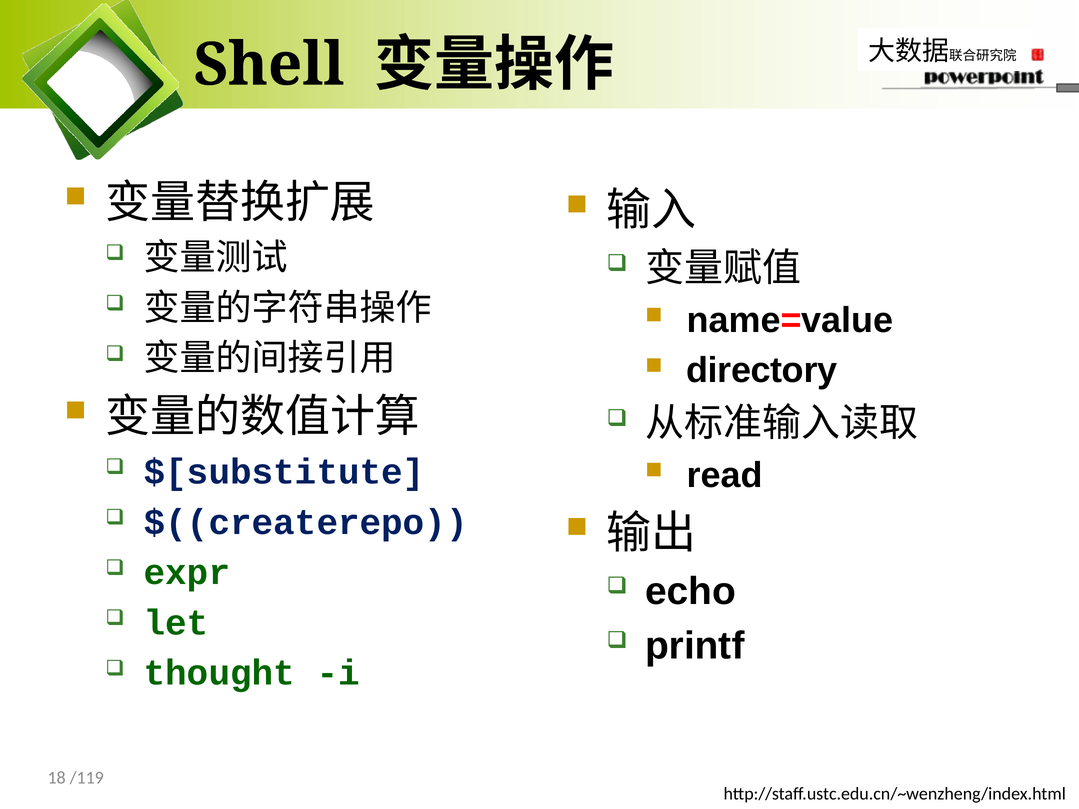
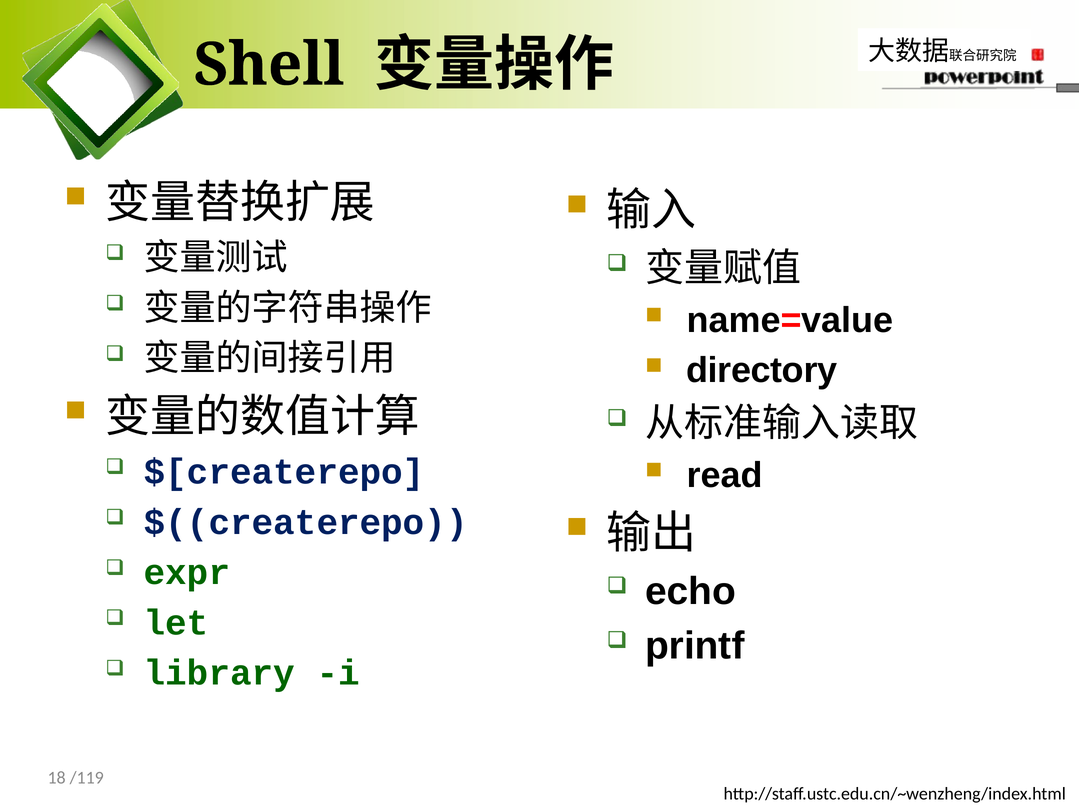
$[substitute: $[substitute -> $[createrepo
thought: thought -> library
